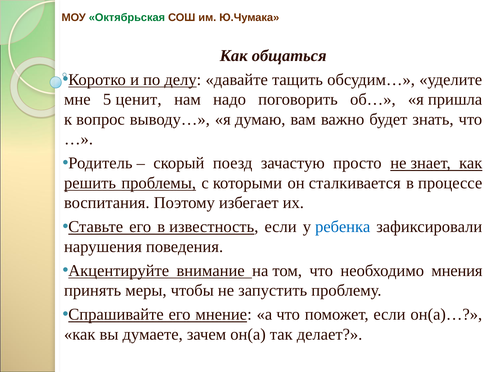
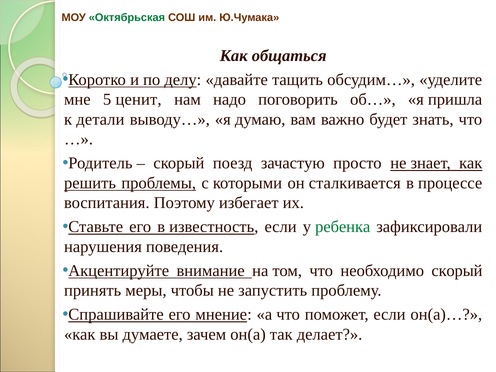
вопрос: вопрос -> детали
ребенка colour: blue -> green
необходимо мнения: мнения -> скорый
